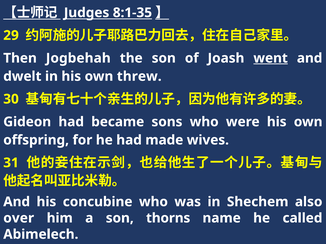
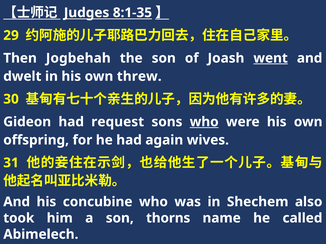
became: became -> request
who at (204, 122) underline: none -> present
made: made -> again
over: over -> took
